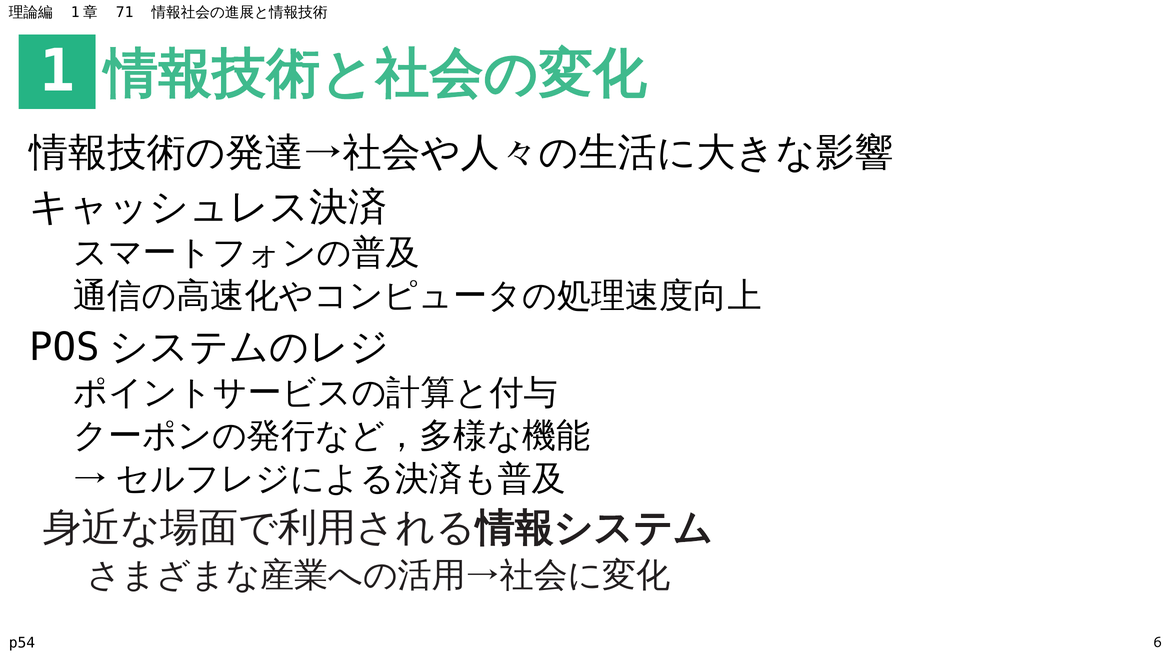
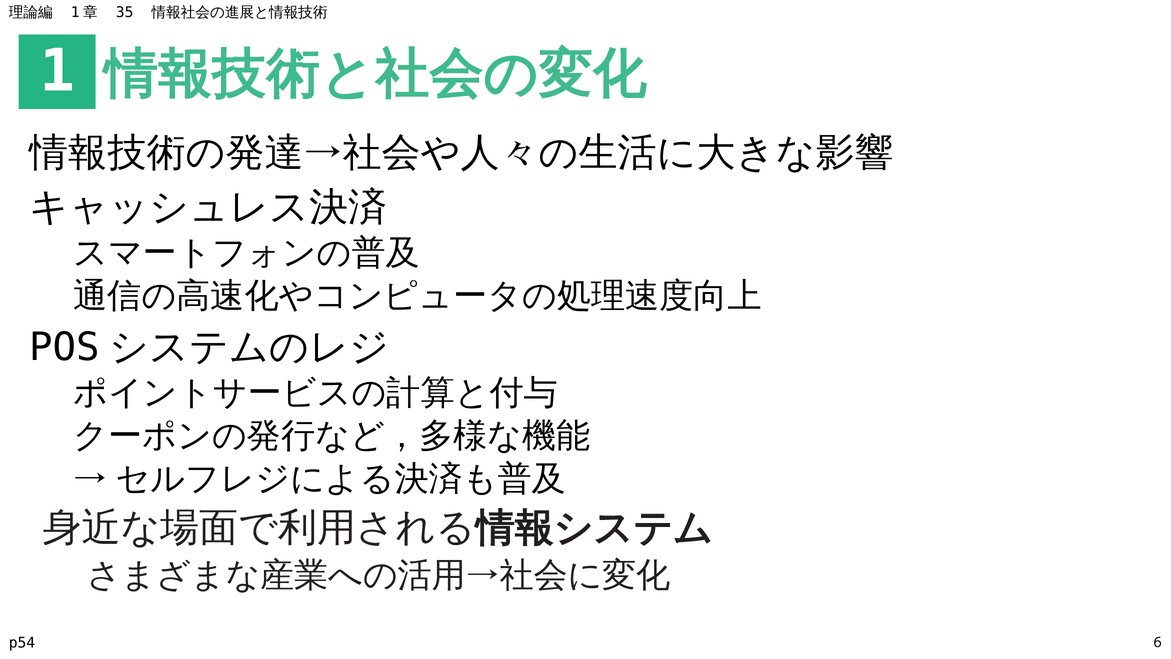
71: 71 -> 35
